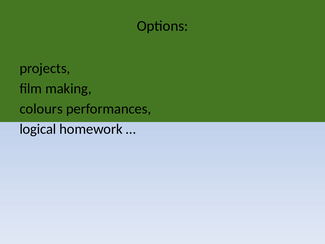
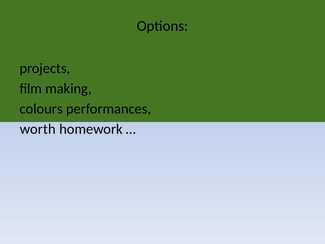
logical: logical -> worth
